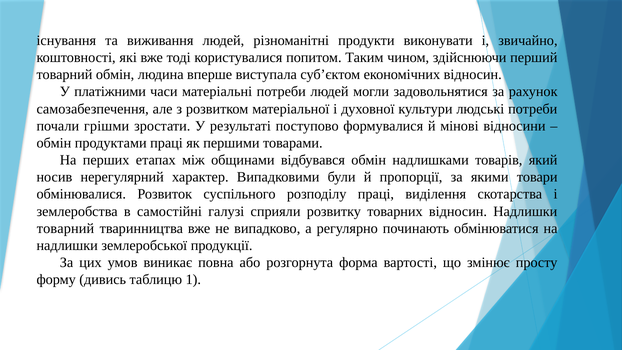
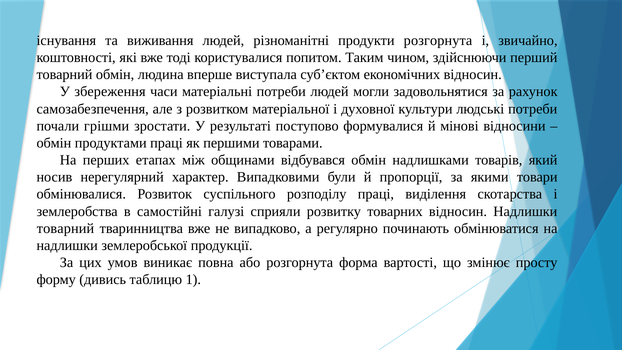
продукти виконувати: виконувати -> розгорнута
платіжними: платіжними -> збереження
